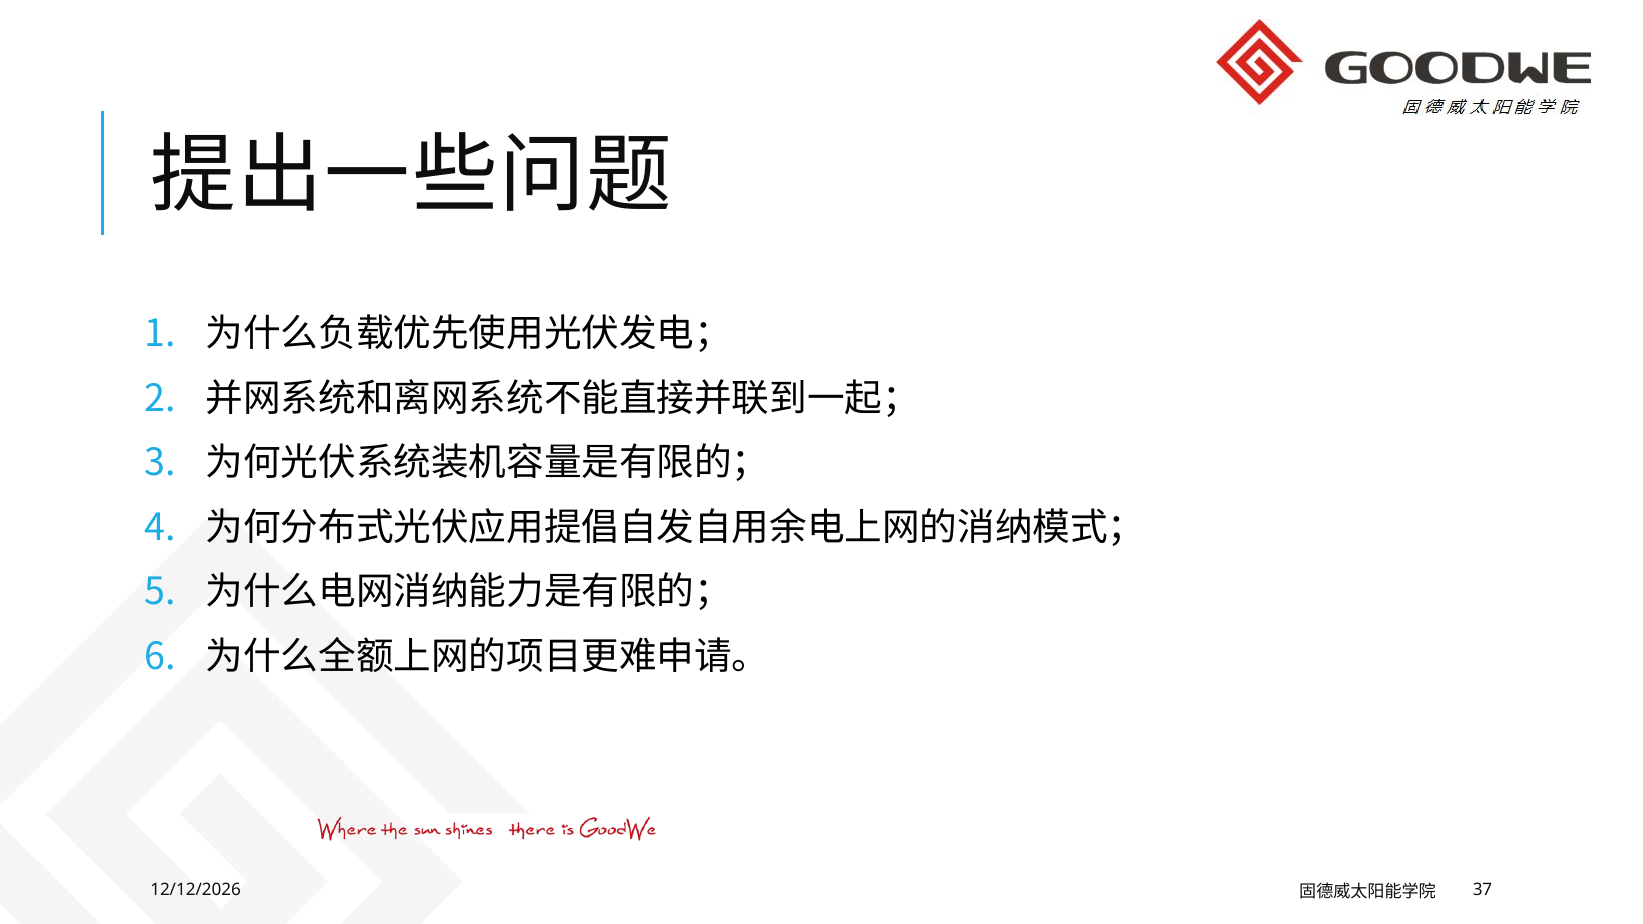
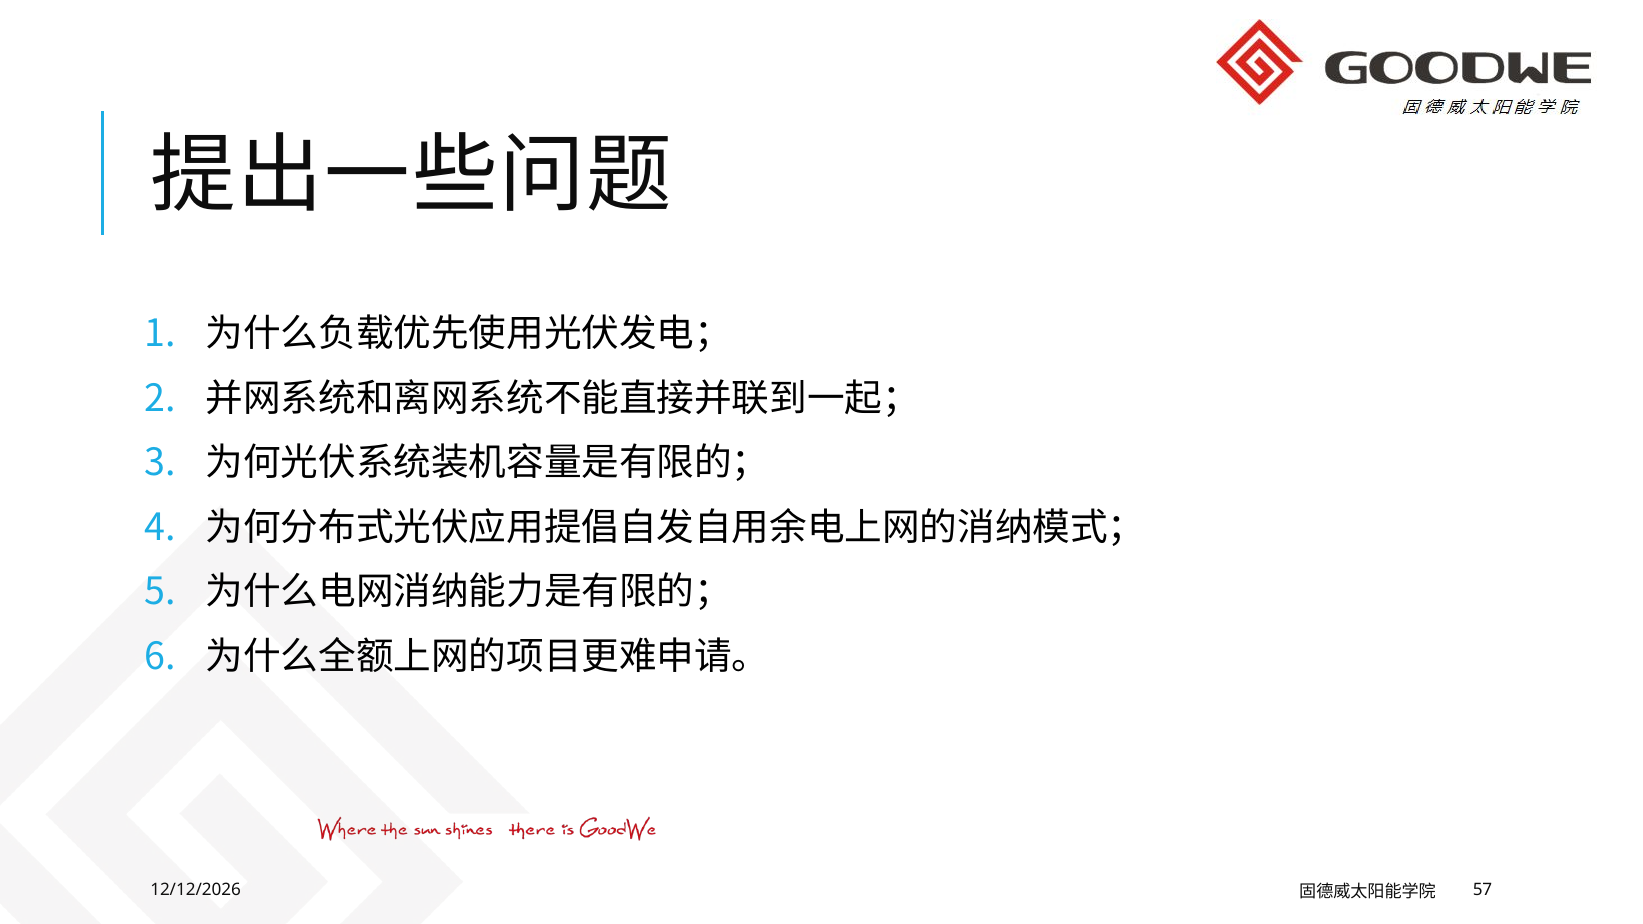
37: 37 -> 57
